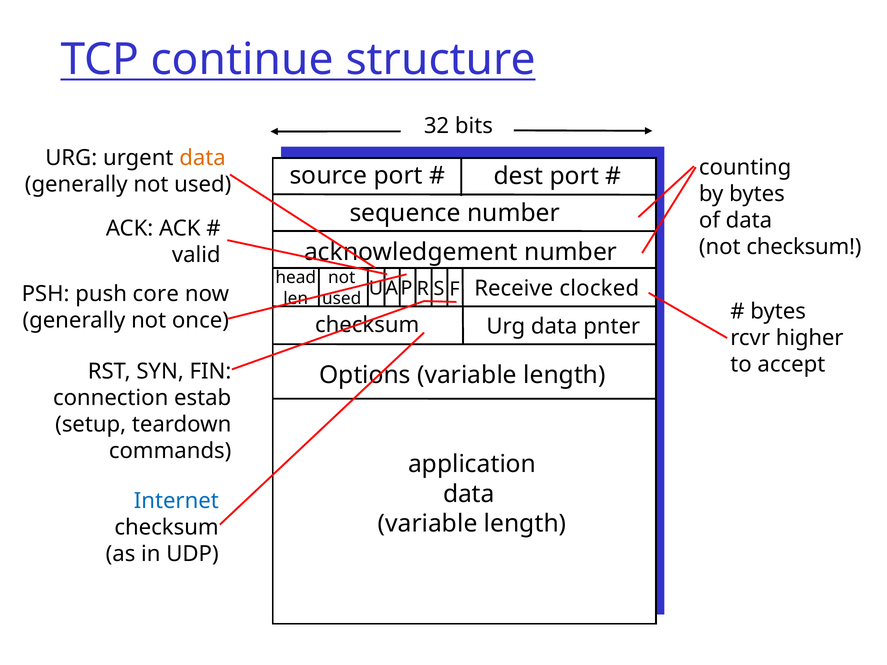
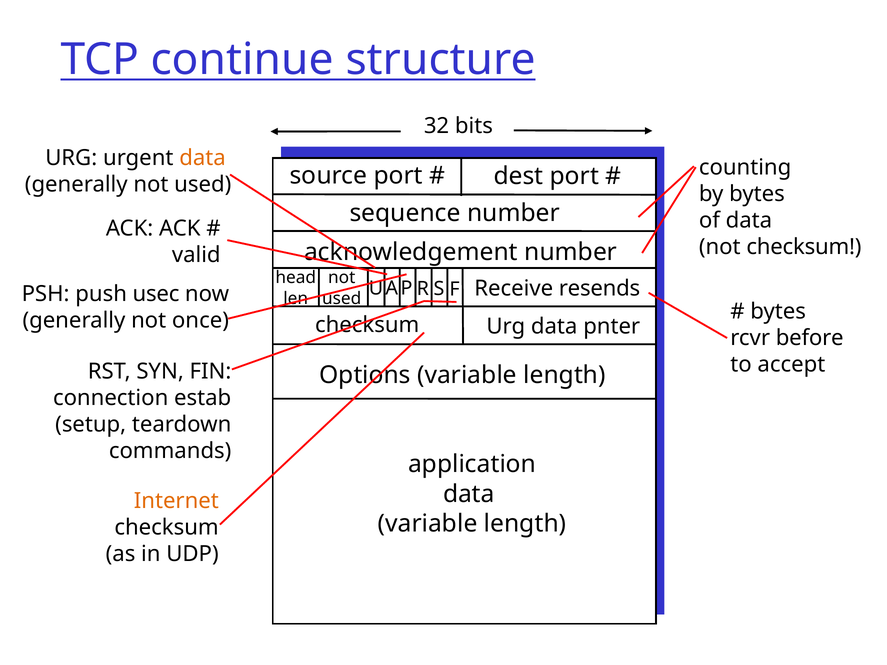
clocked: clocked -> resends
core: core -> usec
higher: higher -> before
Internet colour: blue -> orange
